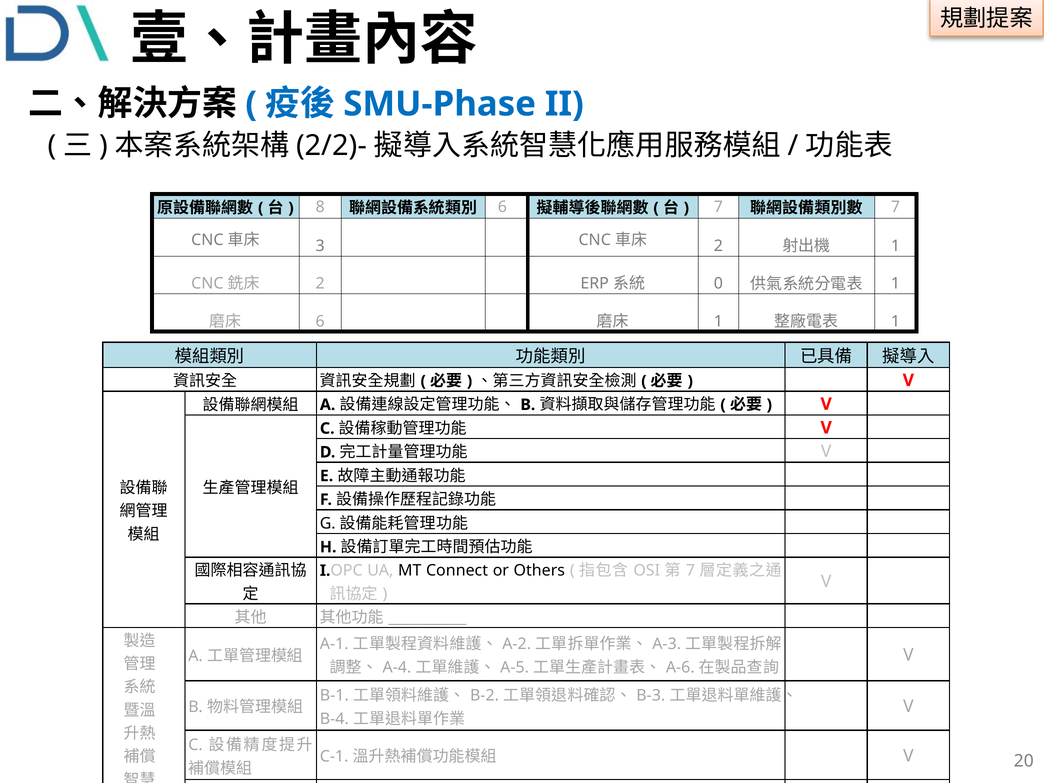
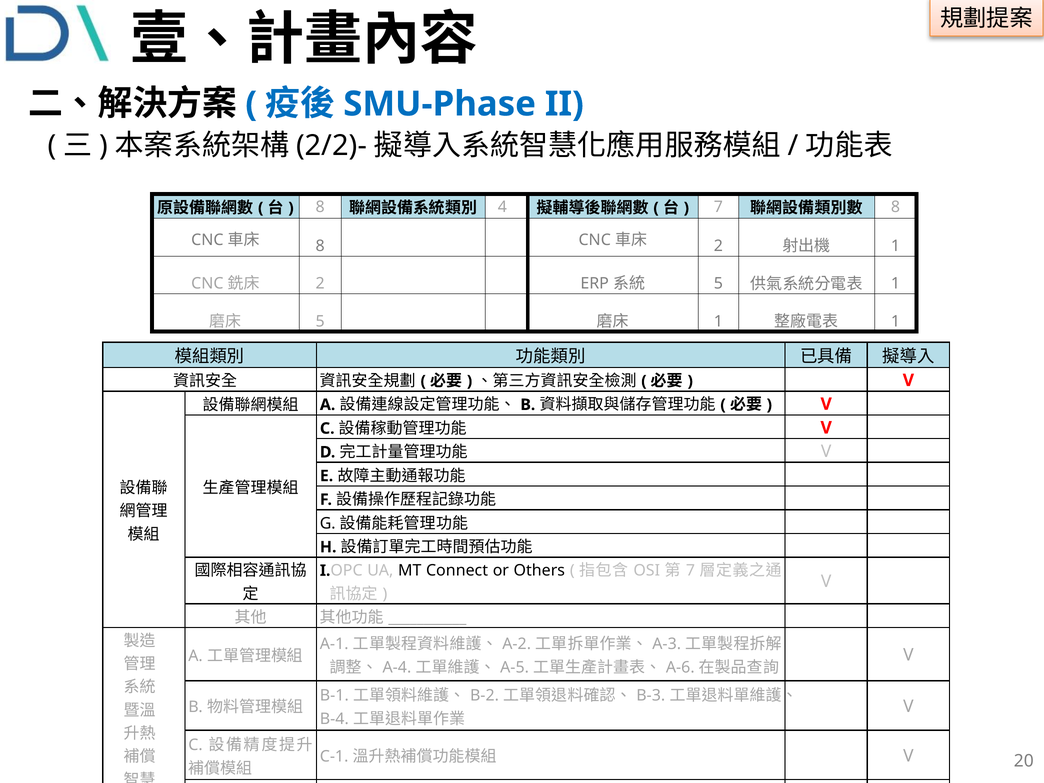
6 at (502, 207): 6 -> 4
7 at (895, 207): 7 -> 8
3 at (320, 246): 3 -> 8
0 at (718, 284): 0 -> 5
6 at (320, 321): 6 -> 5
